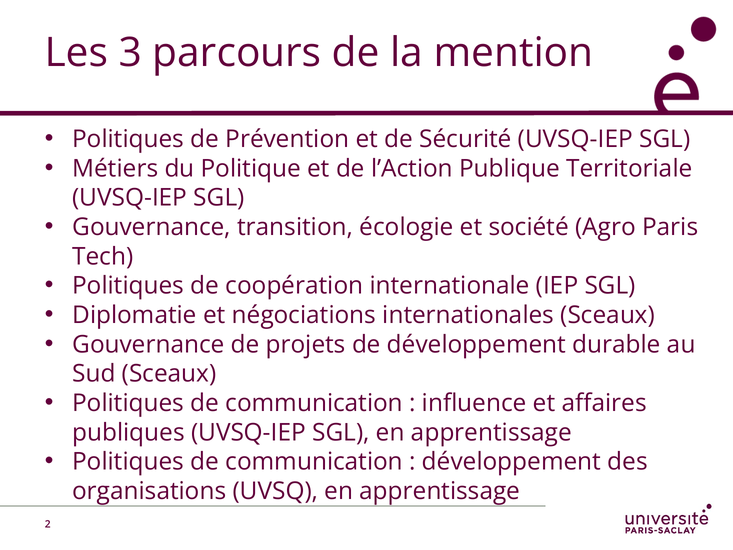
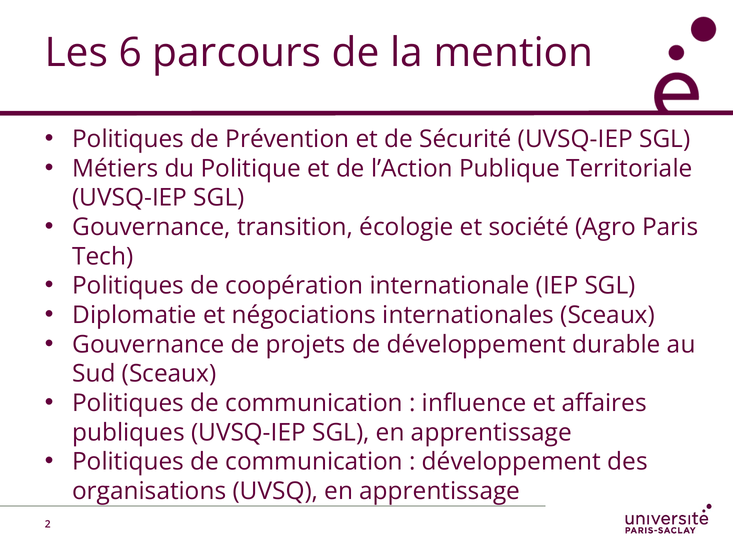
3: 3 -> 6
